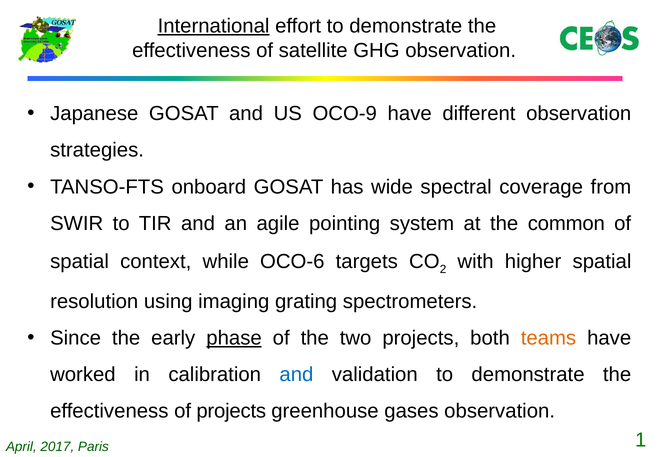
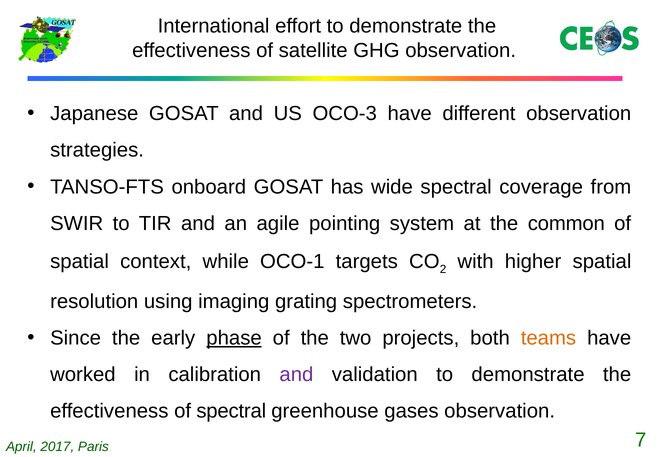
International underline: present -> none
OCO-9: OCO-9 -> OCO-3
OCO-6: OCO-6 -> OCO-1
and at (296, 375) colour: blue -> purple
of projects: projects -> spectral
1: 1 -> 7
